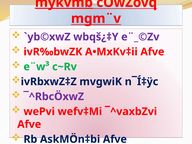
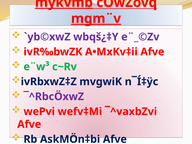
mgm¨v underline: none -> present
